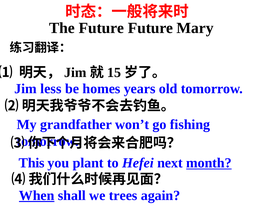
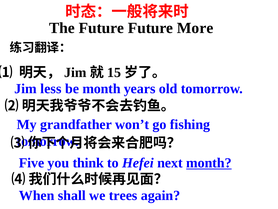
Mary: Mary -> More
be homes: homes -> month
This: This -> Five
plant: plant -> think
When underline: present -> none
